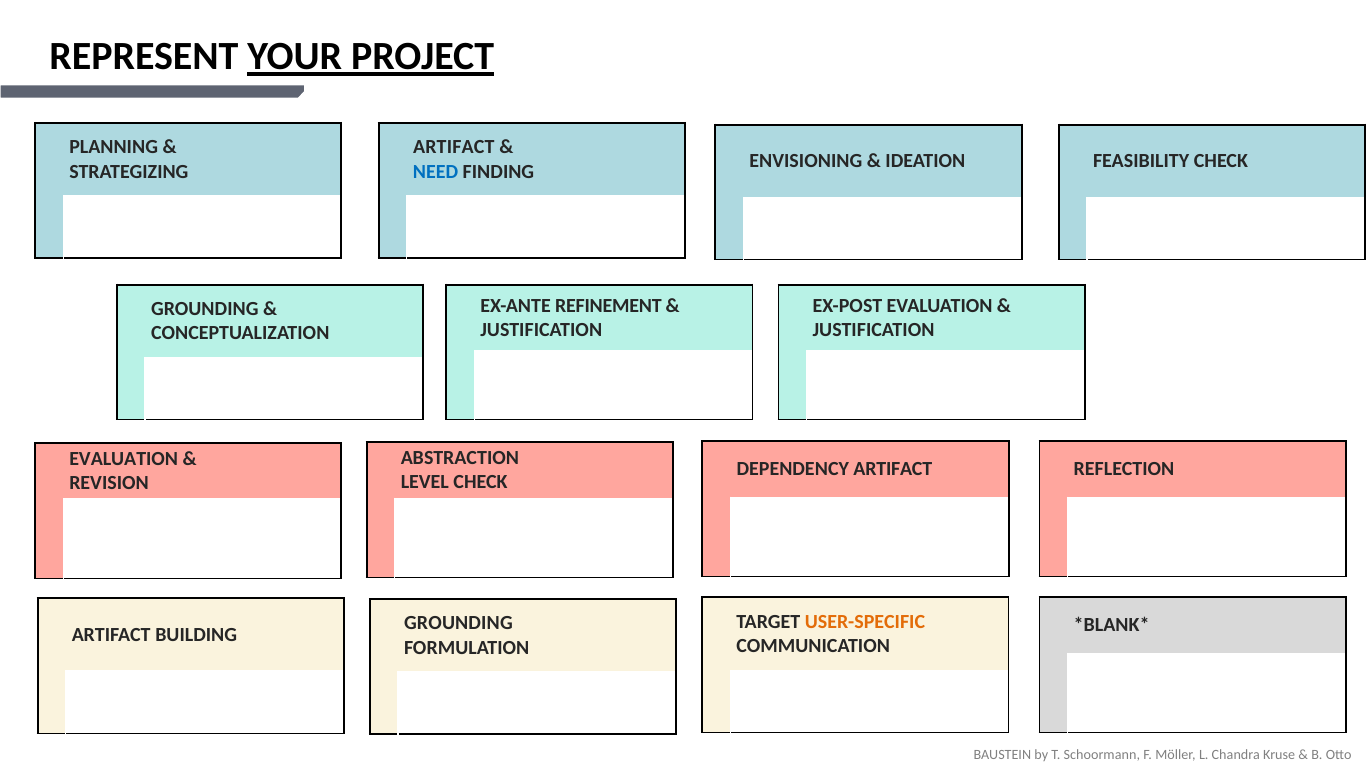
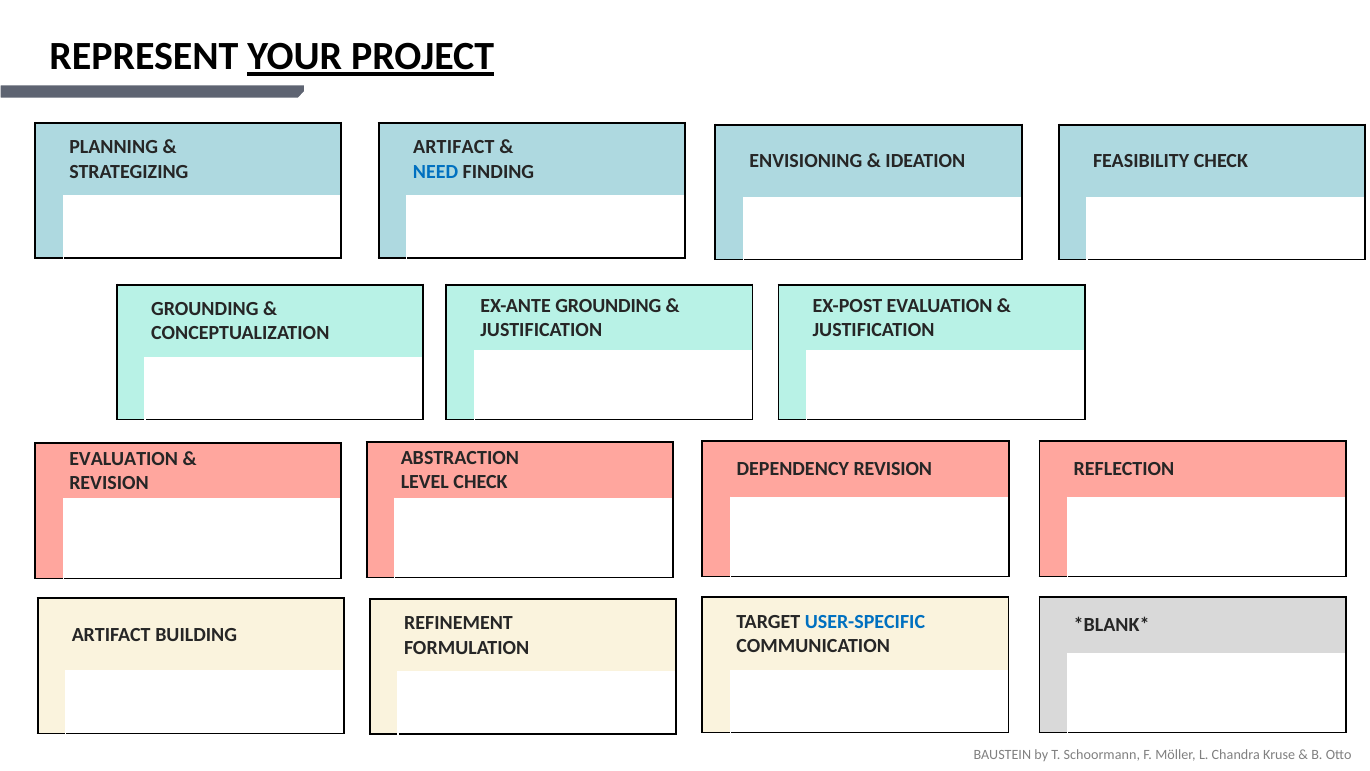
EX-ANTE REFINEMENT: REFINEMENT -> GROUNDING
DEPENDENCY ARTIFACT: ARTIFACT -> REVISION
USER-SPECIFIC colour: orange -> blue
GROUNDING at (458, 623): GROUNDING -> REFINEMENT
